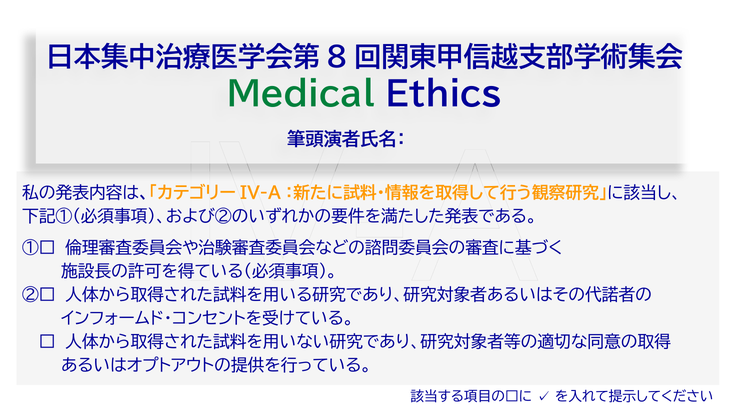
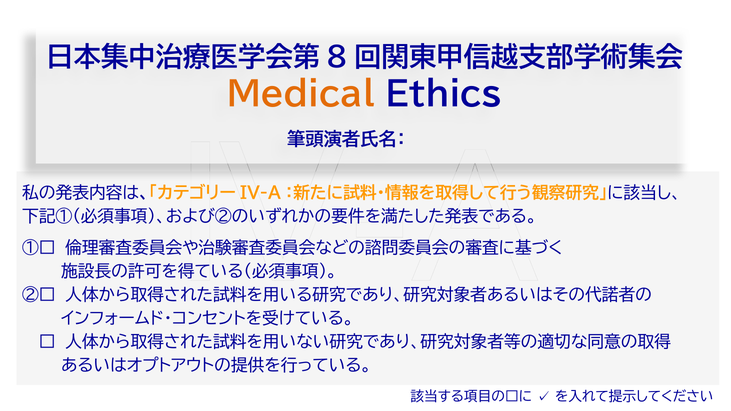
Medical colour: green -> orange
